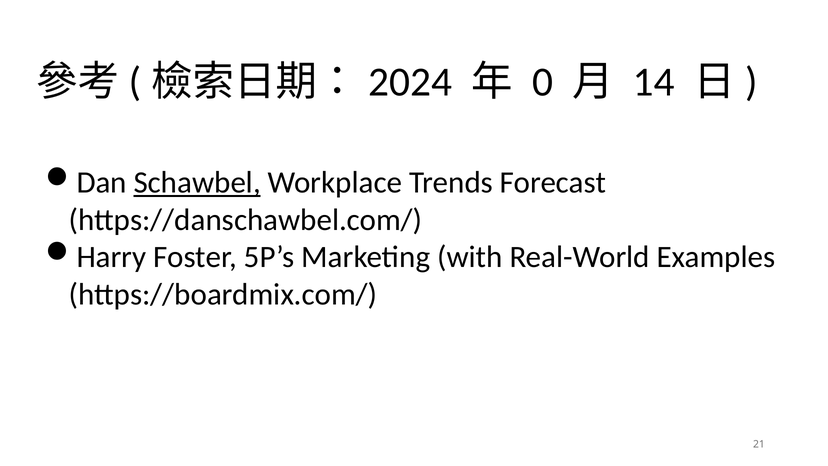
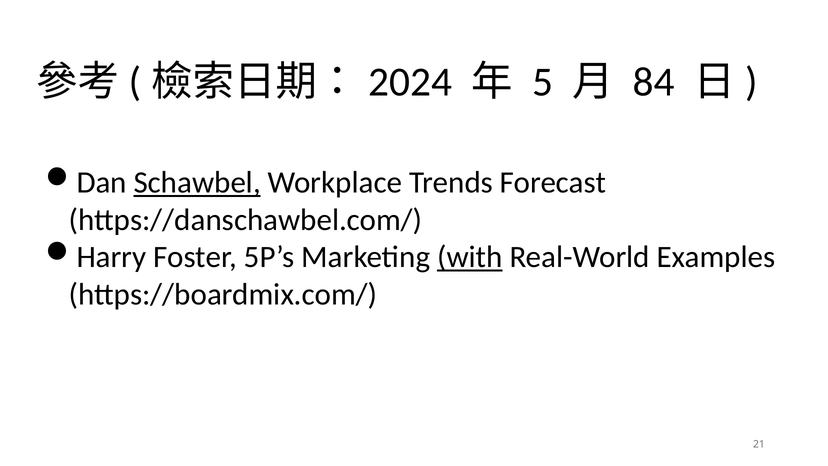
0: 0 -> 5
14: 14 -> 84
with underline: none -> present
